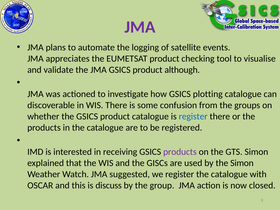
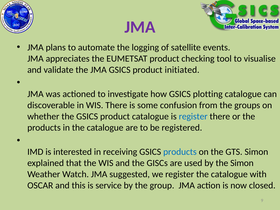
although: although -> initiated
products at (180, 152) colour: purple -> blue
discuss: discuss -> service
